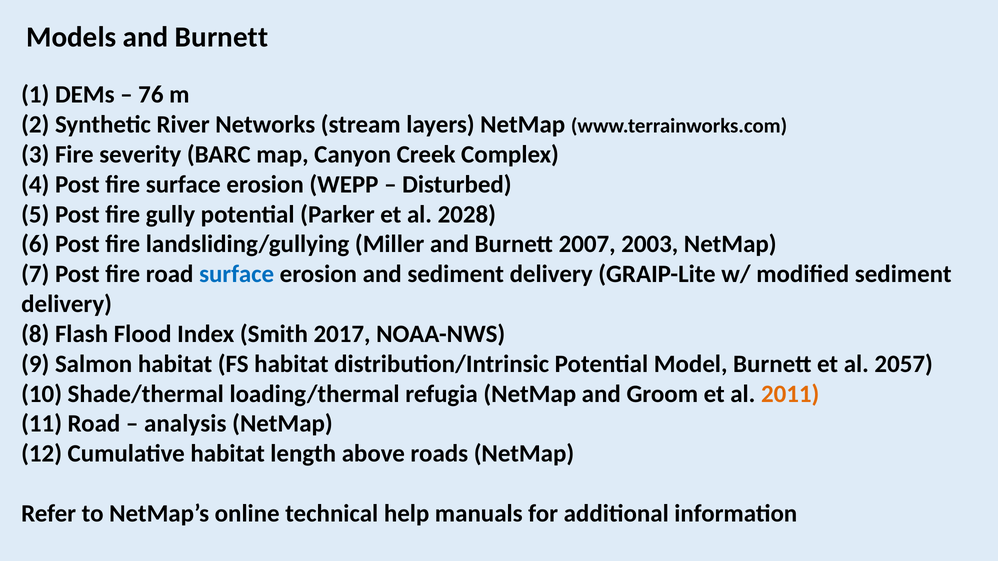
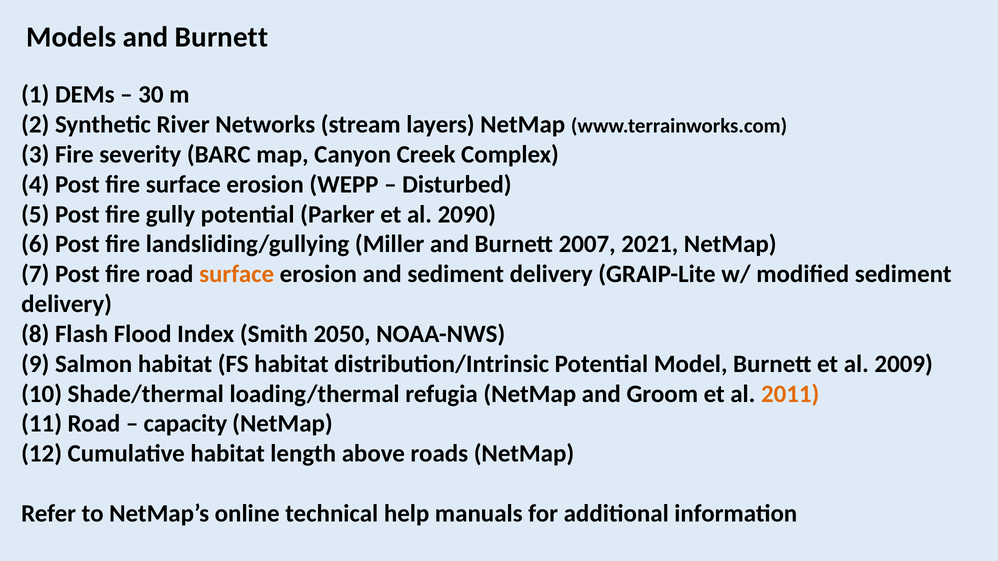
76: 76 -> 30
2028: 2028 -> 2090
2003: 2003 -> 2021
surface at (237, 274) colour: blue -> orange
2017: 2017 -> 2050
2057: 2057 -> 2009
analysis: analysis -> capacity
